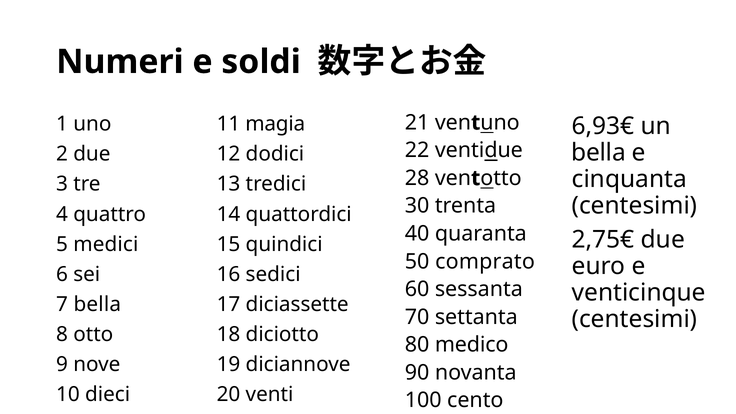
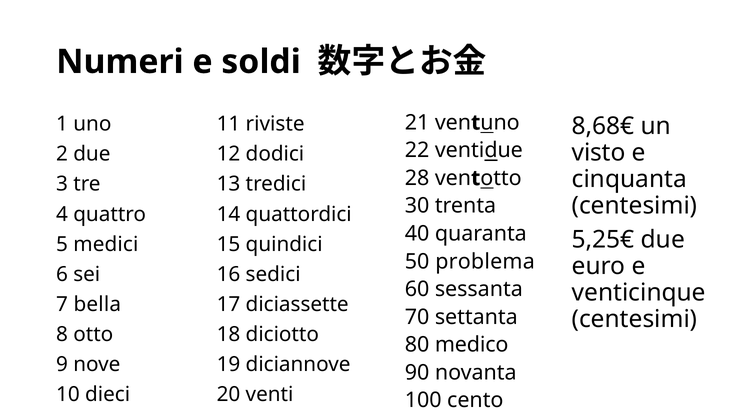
magia: magia -> riviste
6,93€: 6,93€ -> 8,68€
bella at (599, 153): bella -> visto
2,75€: 2,75€ -> 5,25€
comprato: comprato -> problema
